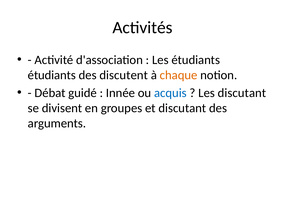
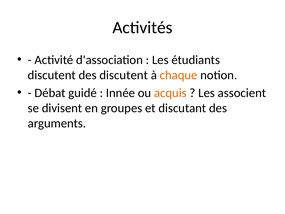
étudiants at (52, 75): étudiants -> discutent
acquis colour: blue -> orange
Les discutant: discutant -> associent
